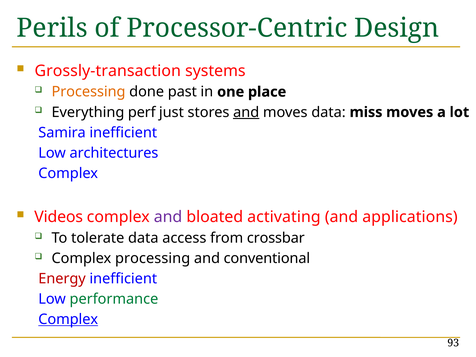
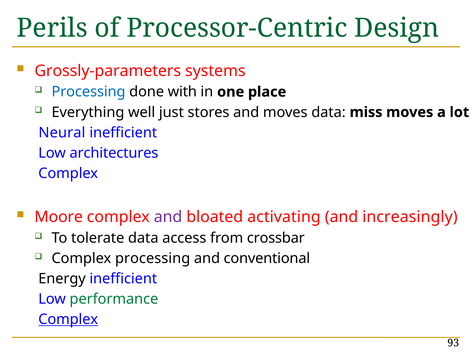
Grossly-transaction: Grossly-transaction -> Grossly-parameters
Processing at (89, 92) colour: orange -> blue
past: past -> with
perf: perf -> well
and at (246, 112) underline: present -> none
Samira: Samira -> Neural
Videos: Videos -> Moore
applications: applications -> increasingly
Energy colour: red -> black
